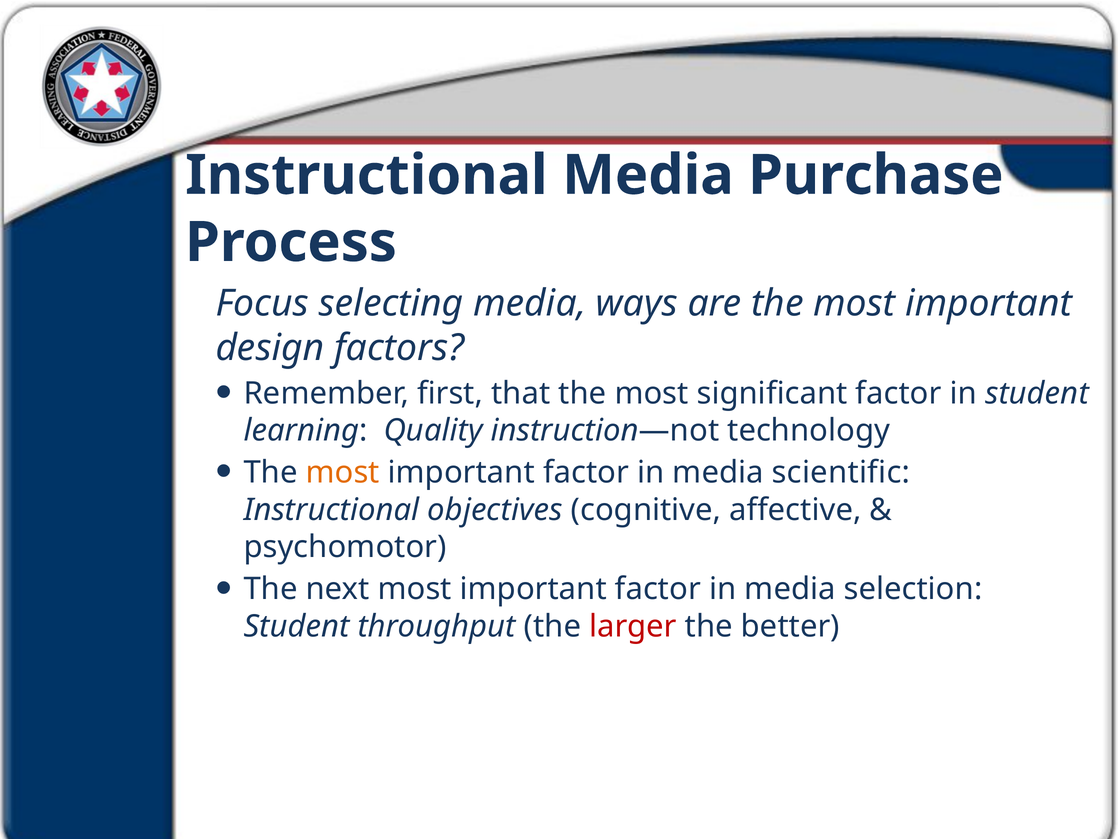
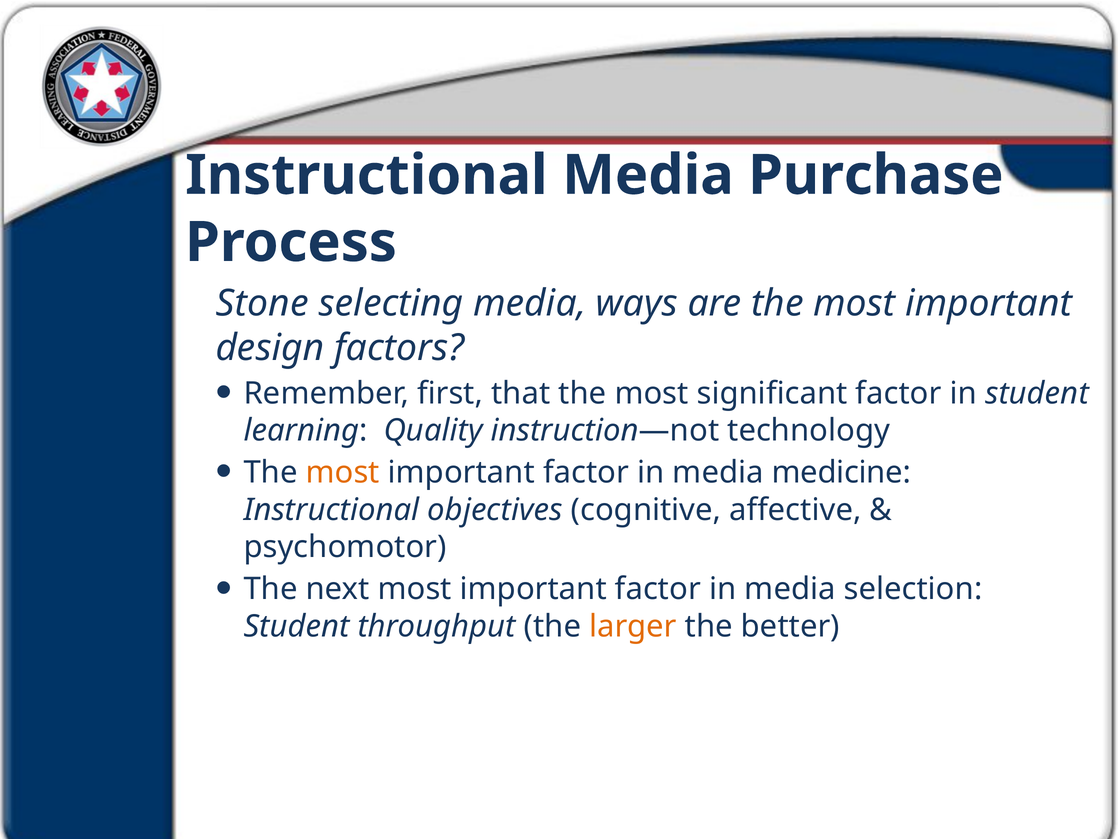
Focus: Focus -> Stone
scientific: scientific -> medicine
larger colour: red -> orange
